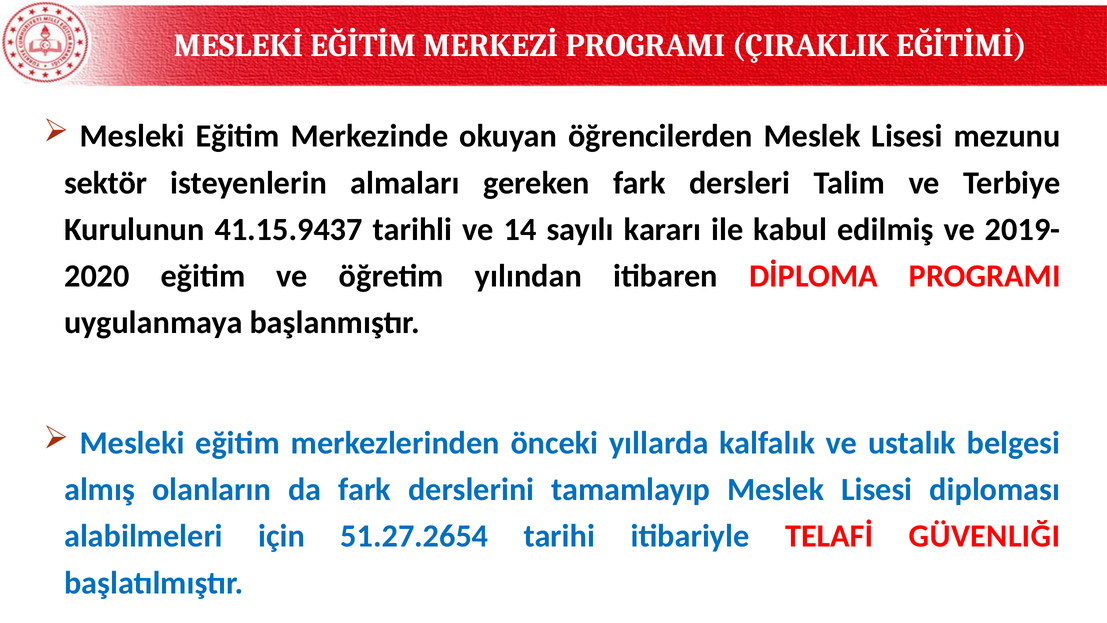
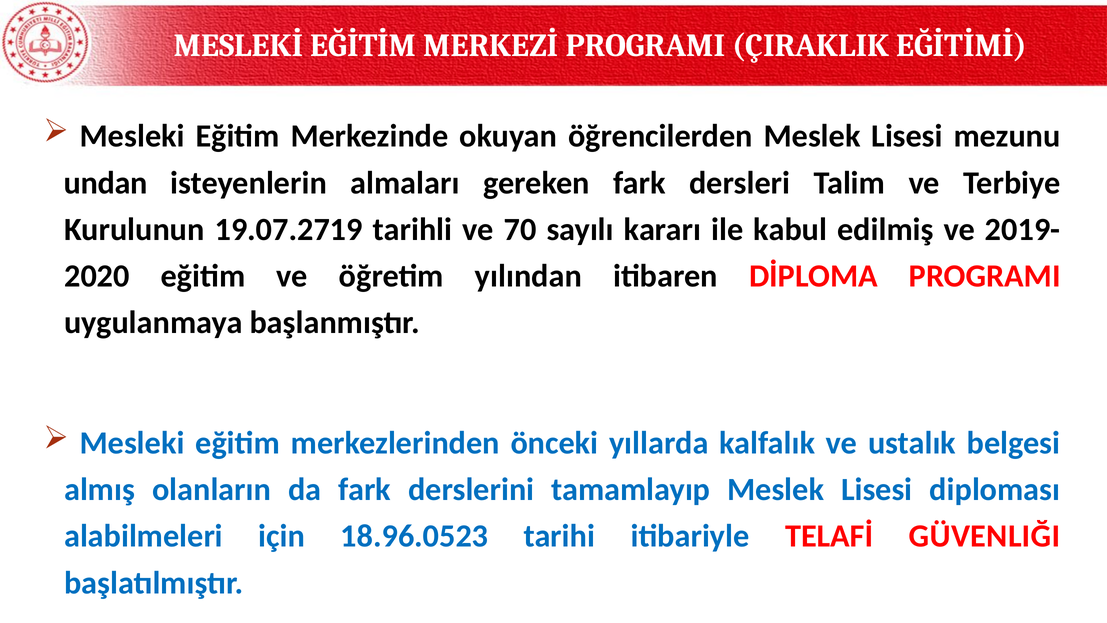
sektör: sektör -> undan
41.15.9437: 41.15.9437 -> 19.07.2719
14: 14 -> 70
51.27.2654: 51.27.2654 -> 18.96.0523
